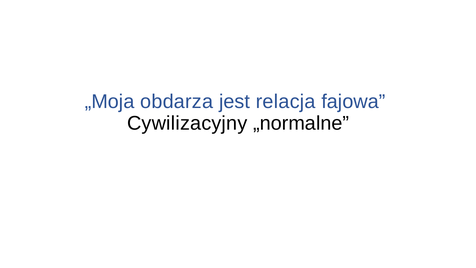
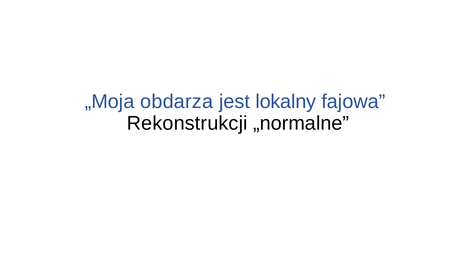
relacja: relacja -> lokalny
Cywilizacyjny: Cywilizacyjny -> Rekonstrukcji
